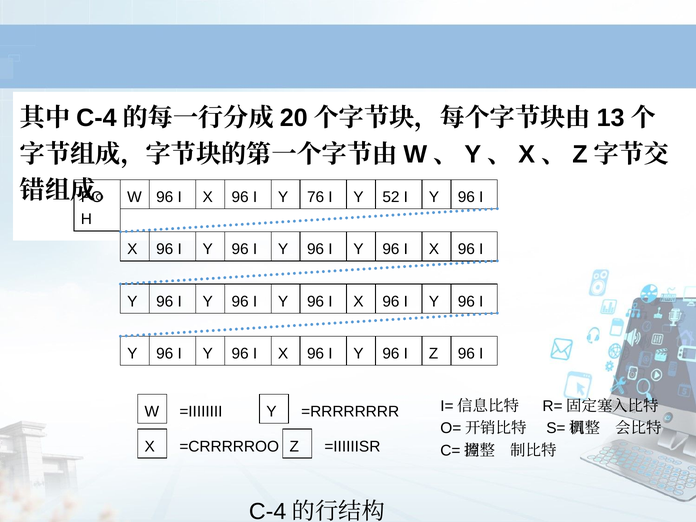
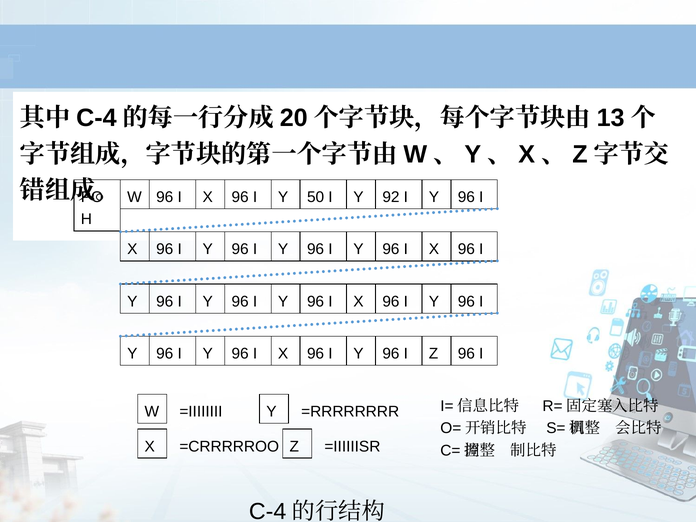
76: 76 -> 50
52: 52 -> 92
